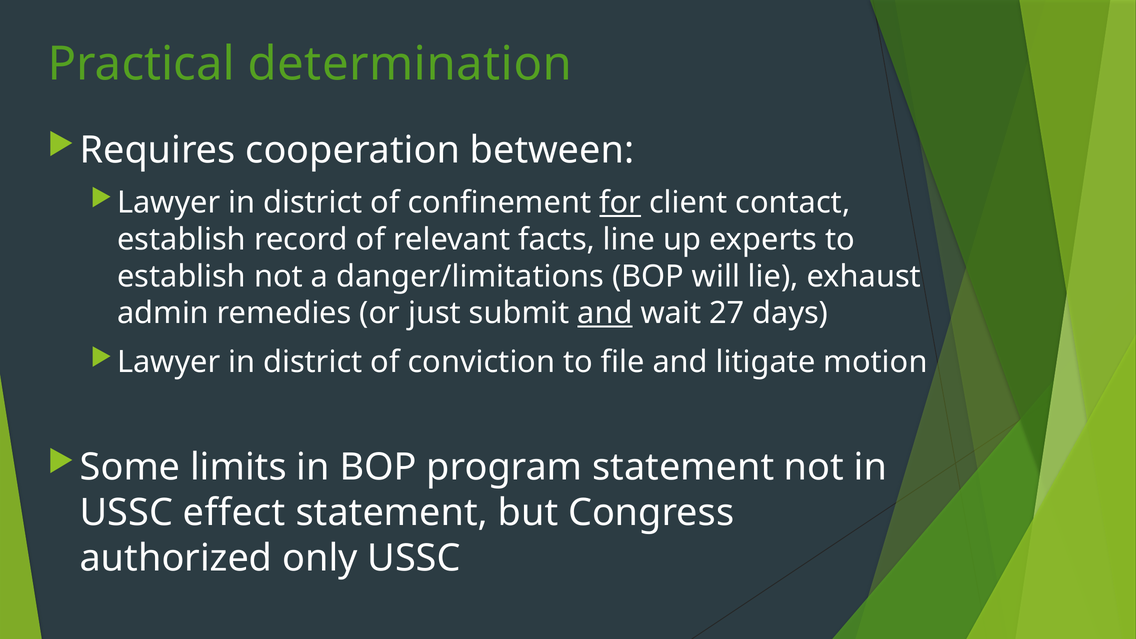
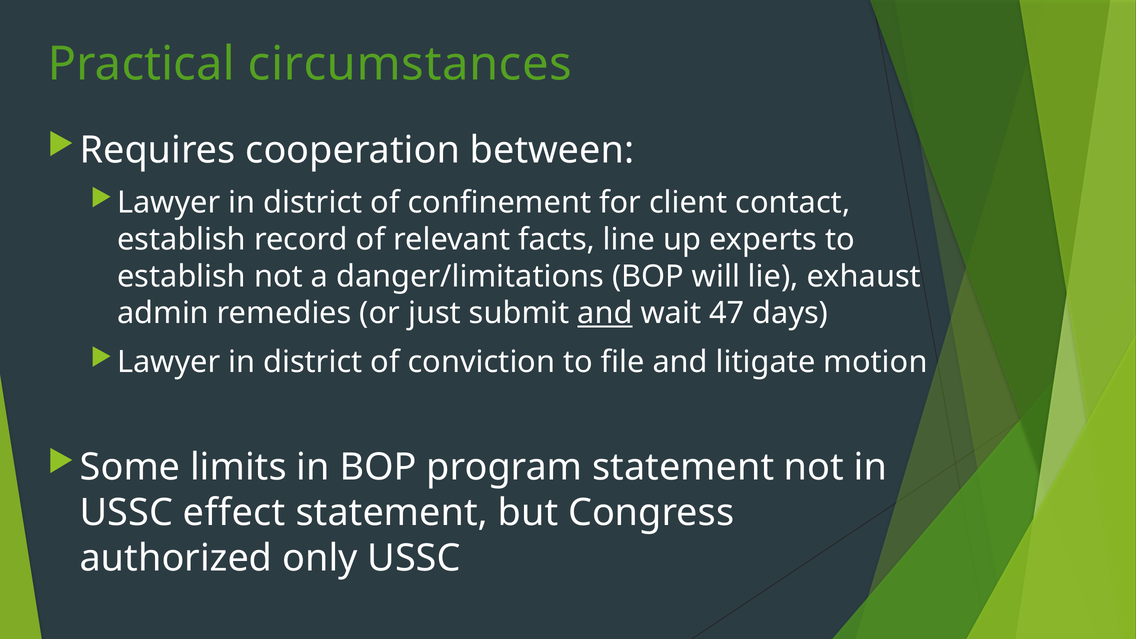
determination: determination -> circumstances
for underline: present -> none
27: 27 -> 47
